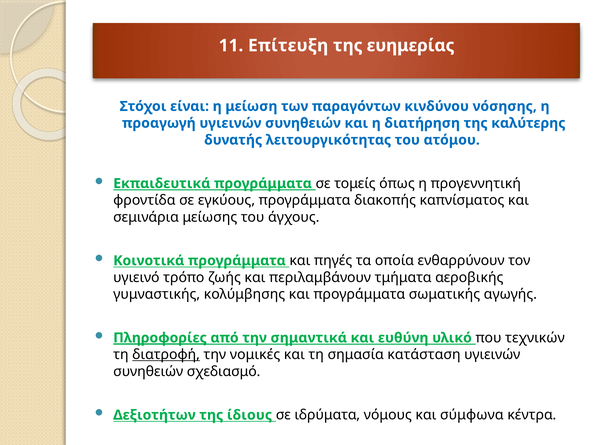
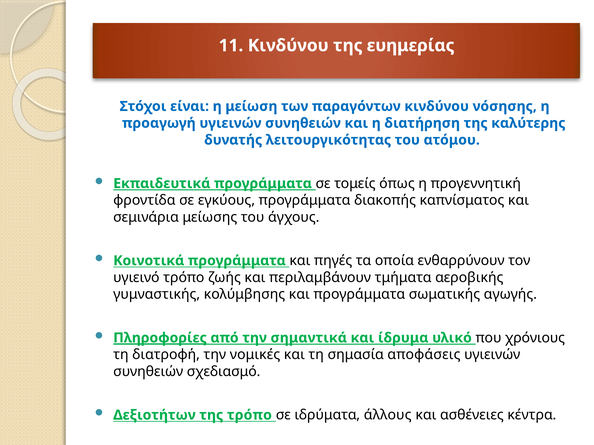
11 Επίτευξη: Επίτευξη -> Κινδύνου
ευθύνη: ευθύνη -> ίδρυμα
τεχνικών: τεχνικών -> χρόνιους
διατροφή underline: present -> none
κατάσταση: κατάσταση -> αποφάσεις
της ίδιους: ίδιους -> τρόπο
νόμους: νόμους -> άλλους
σύμφωνα: σύμφωνα -> ασθένειες
